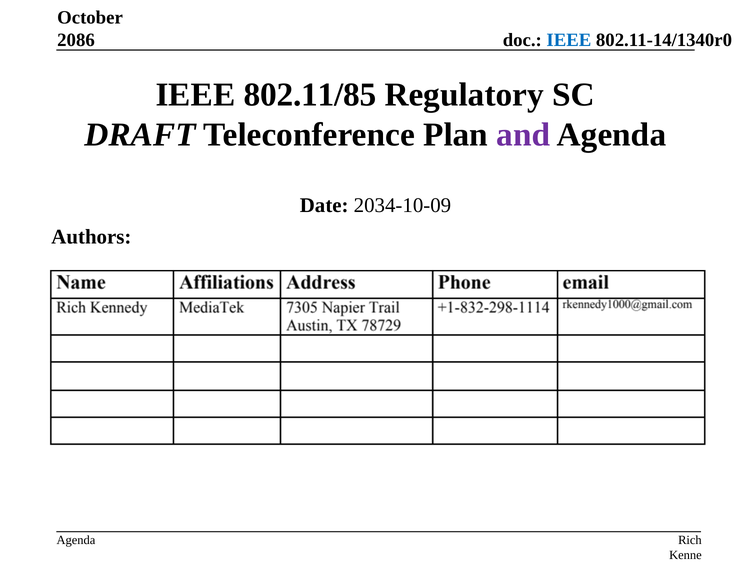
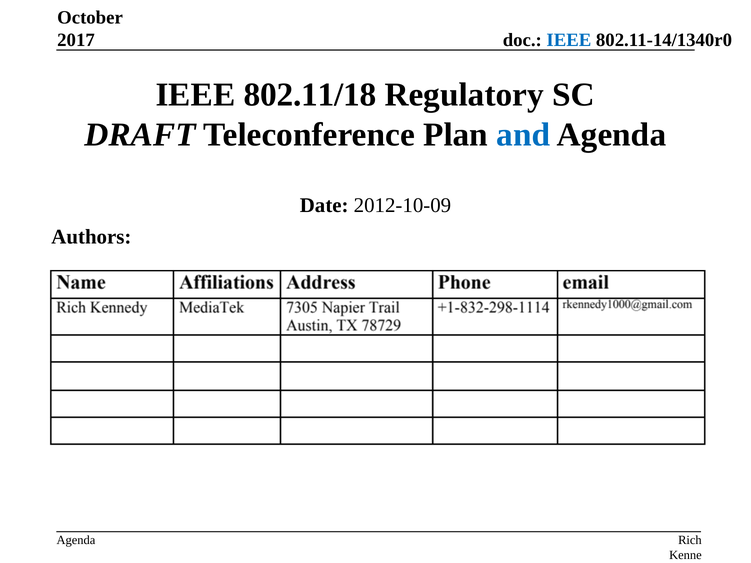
2086: 2086 -> 2017
802.11/85: 802.11/85 -> 802.11/18
and colour: purple -> blue
2034-10-09: 2034-10-09 -> 2012-10-09
